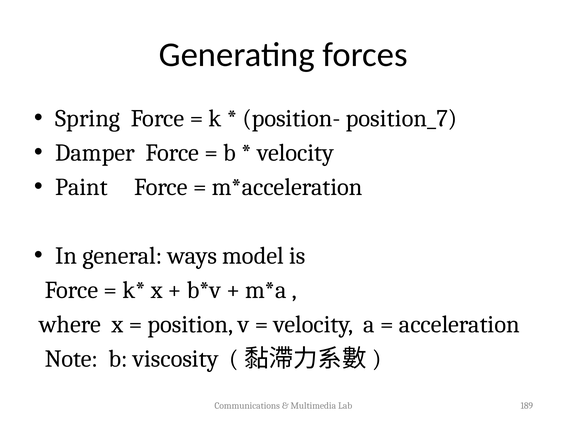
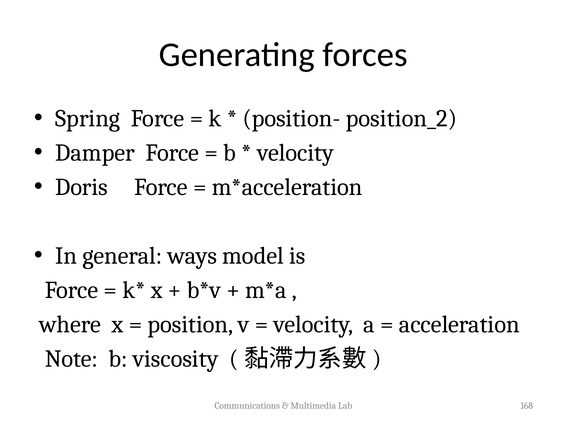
position_7: position_7 -> position_2
Paint: Paint -> Doris
189: 189 -> 168
